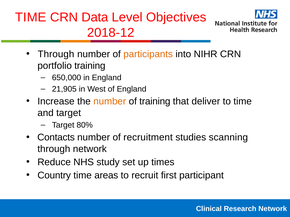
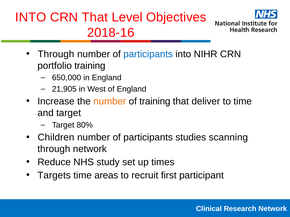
TIME at (31, 17): TIME -> INTO
CRN Data: Data -> That
2018-12: 2018-12 -> 2018-16
participants at (148, 54) colour: orange -> blue
Contacts: Contacts -> Children
recruitment at (148, 138): recruitment -> participants
Country: Country -> Targets
